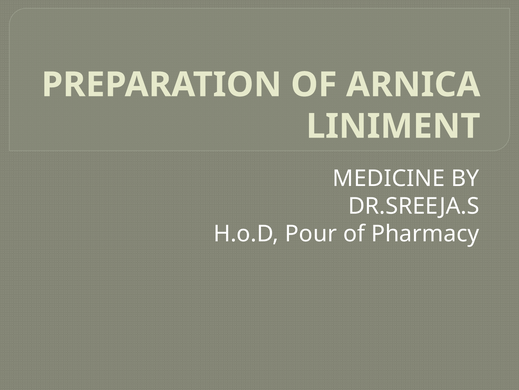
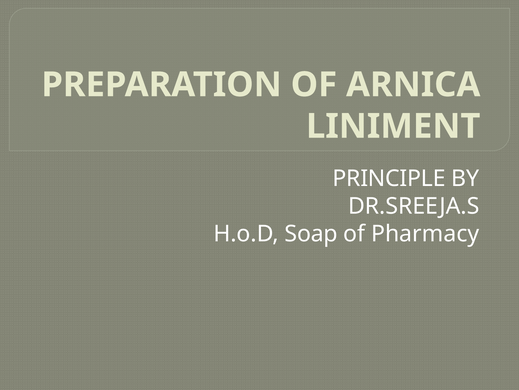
MEDICINE: MEDICINE -> PRINCIPLE
Pour: Pour -> Soap
